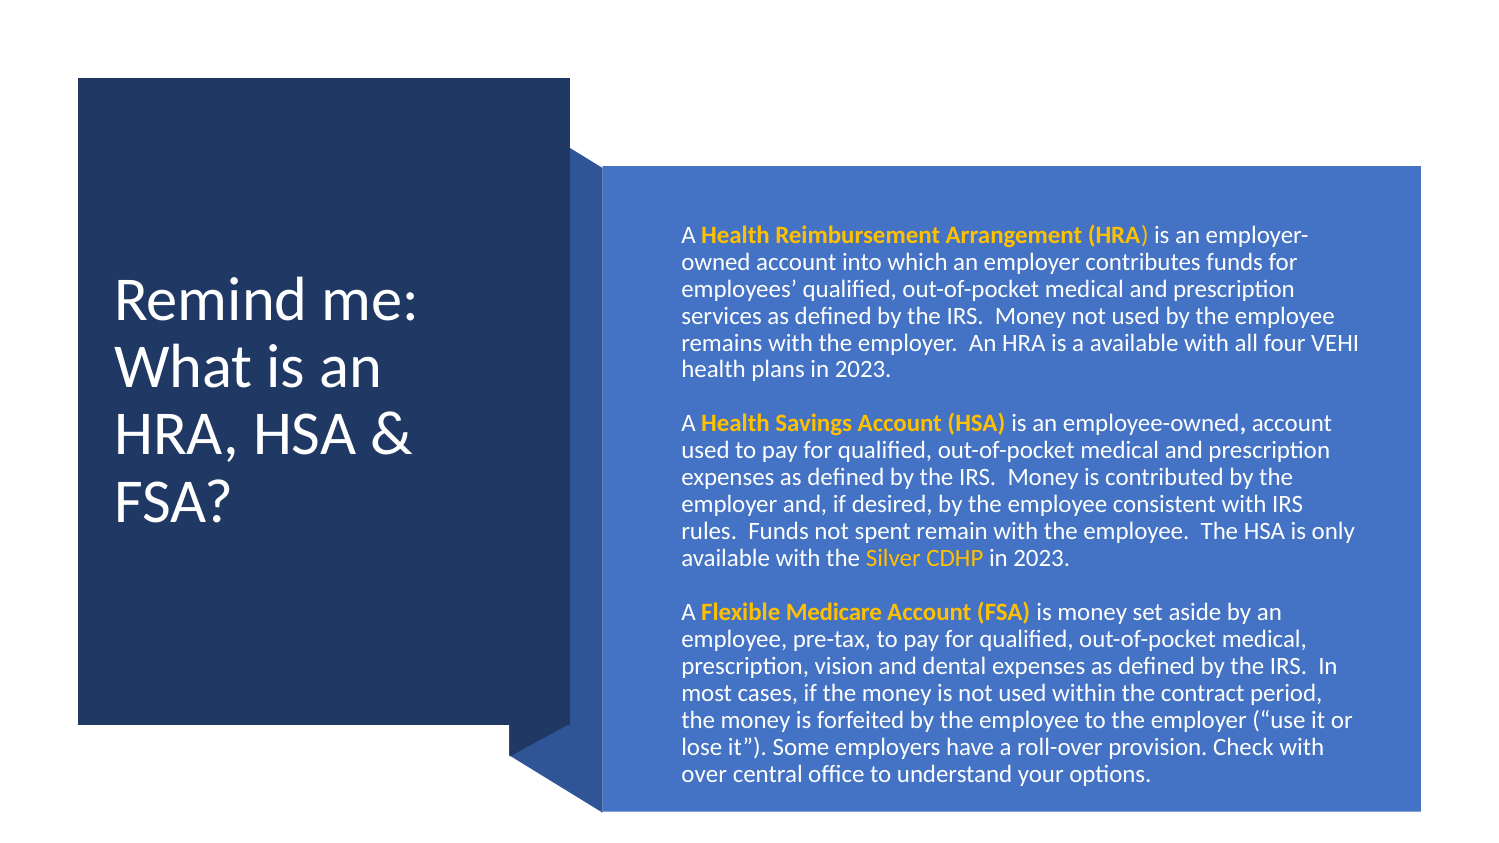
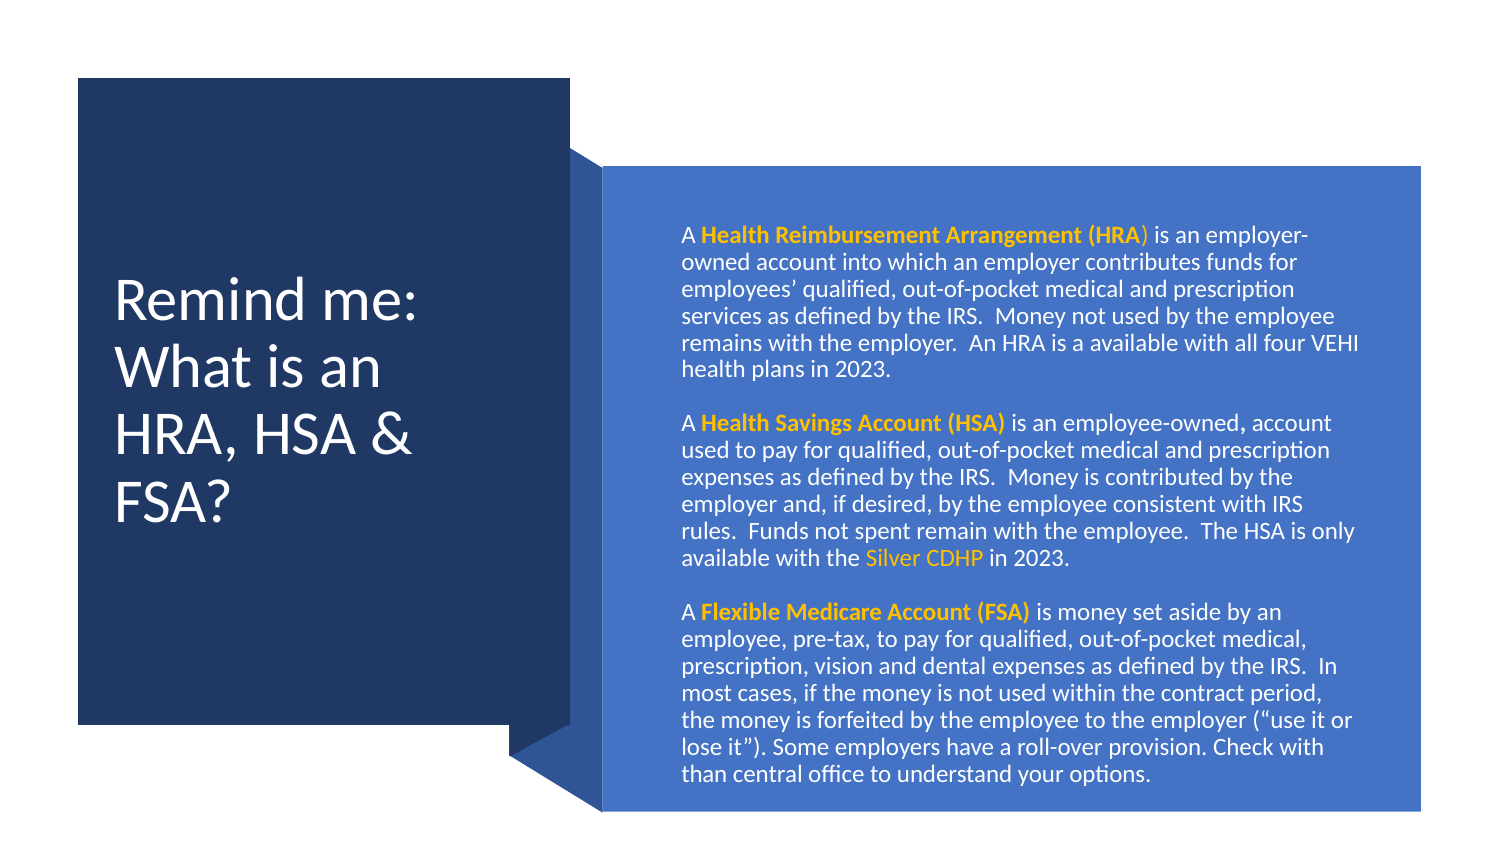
over: over -> than
